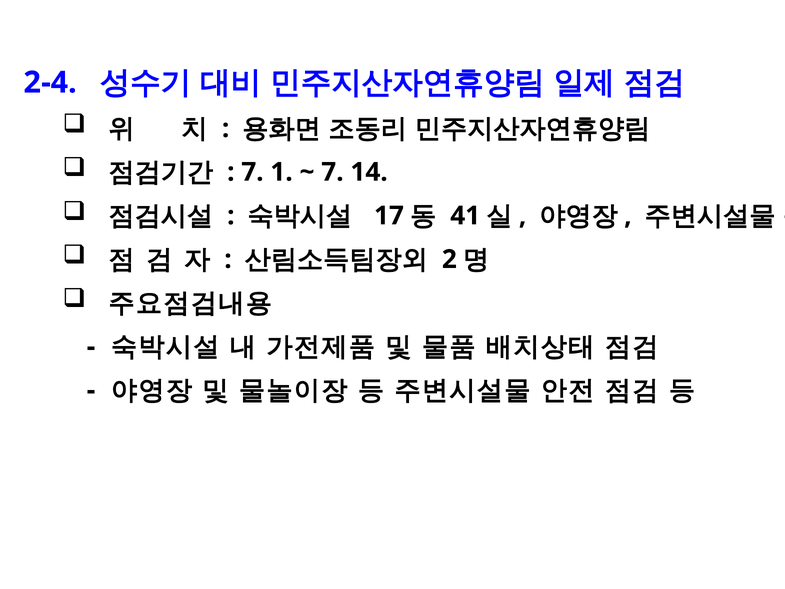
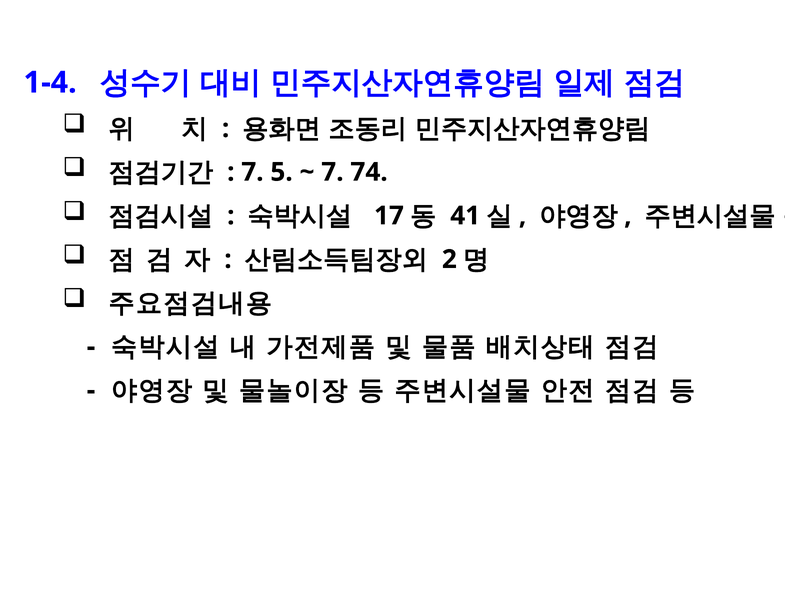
2-4: 2-4 -> 1-4
1: 1 -> 5
14: 14 -> 74
